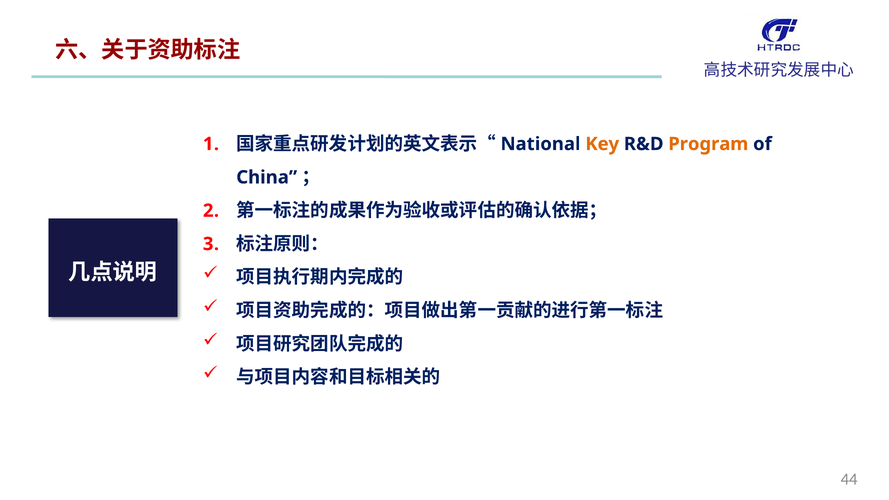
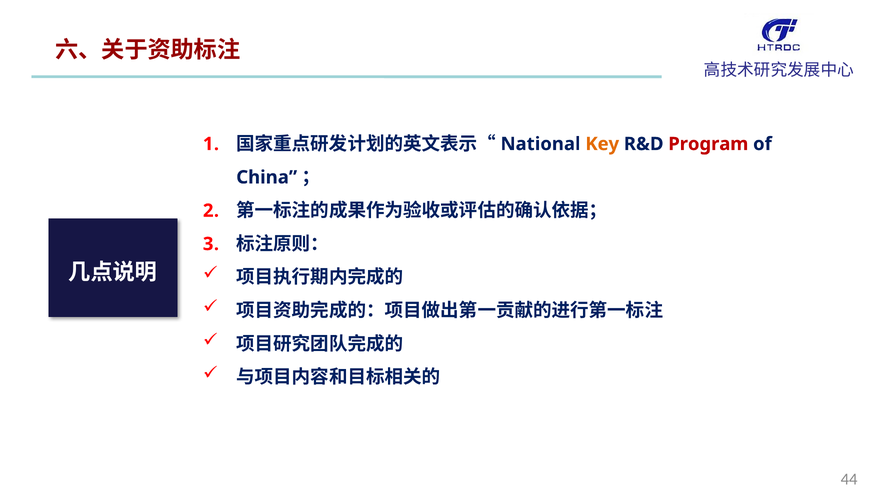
Program colour: orange -> red
